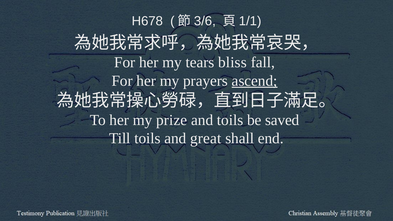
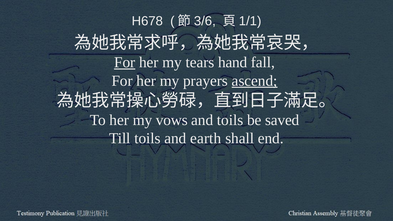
For at (125, 62) underline: none -> present
bliss: bliss -> hand
prize: prize -> vows
great: great -> earth
